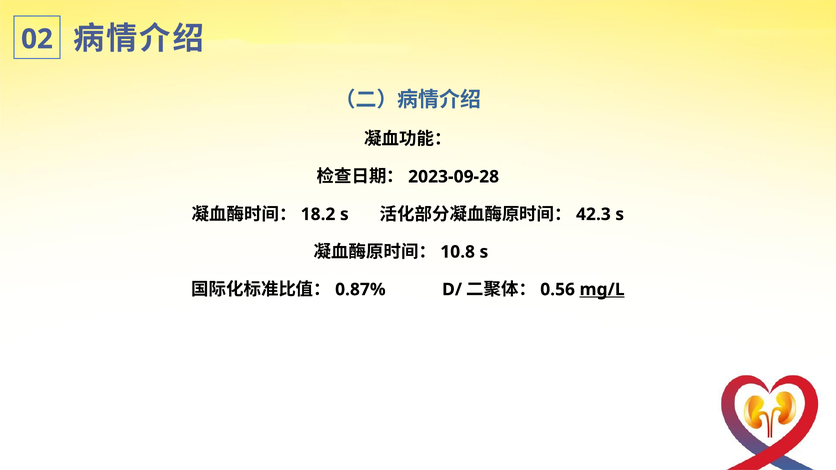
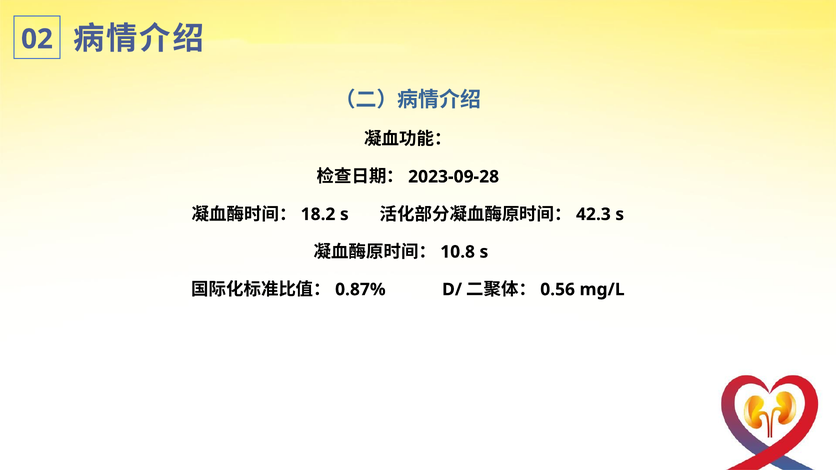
mg/L underline: present -> none
